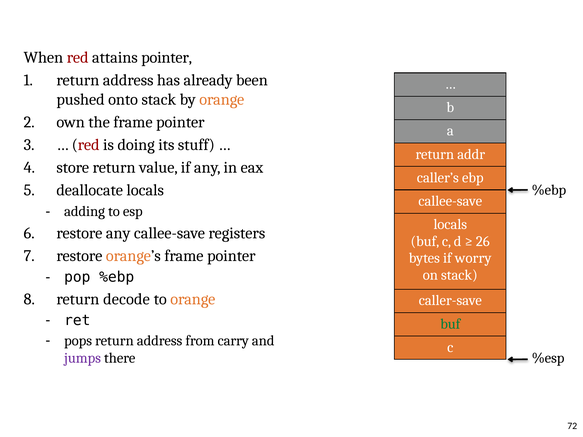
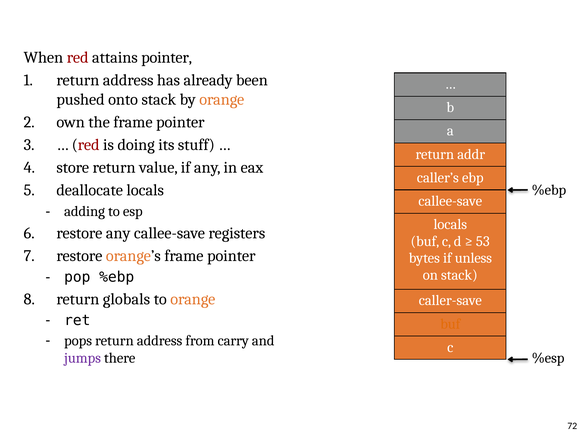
26: 26 -> 53
worry: worry -> unless
decode: decode -> globals
buf at (450, 324) colour: green -> orange
